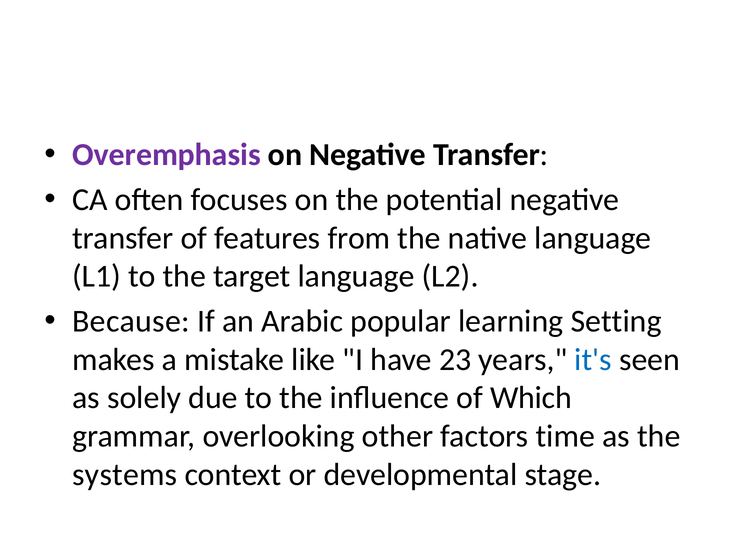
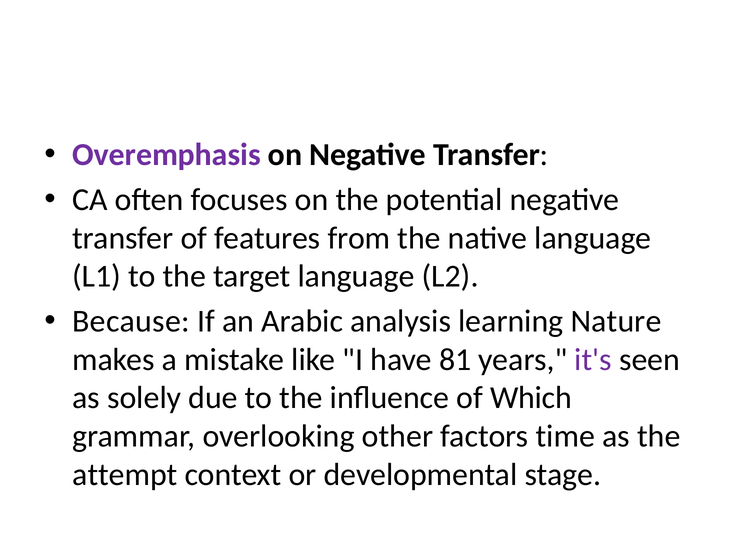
popular: popular -> analysis
Setting: Setting -> Nature
23: 23 -> 81
it's colour: blue -> purple
systems: systems -> attempt
